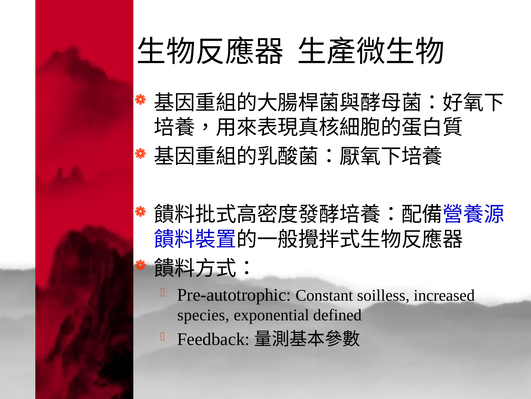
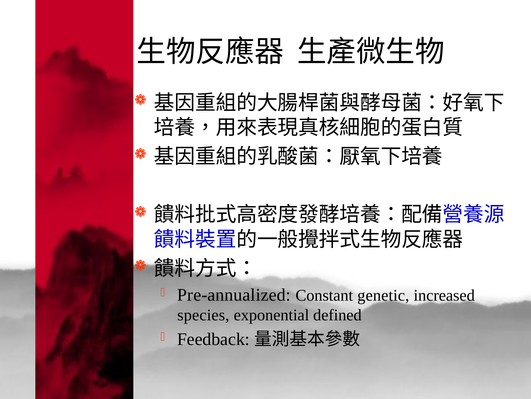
Pre-autotrophic: Pre-autotrophic -> Pre-annualized
soilless: soilless -> genetic
